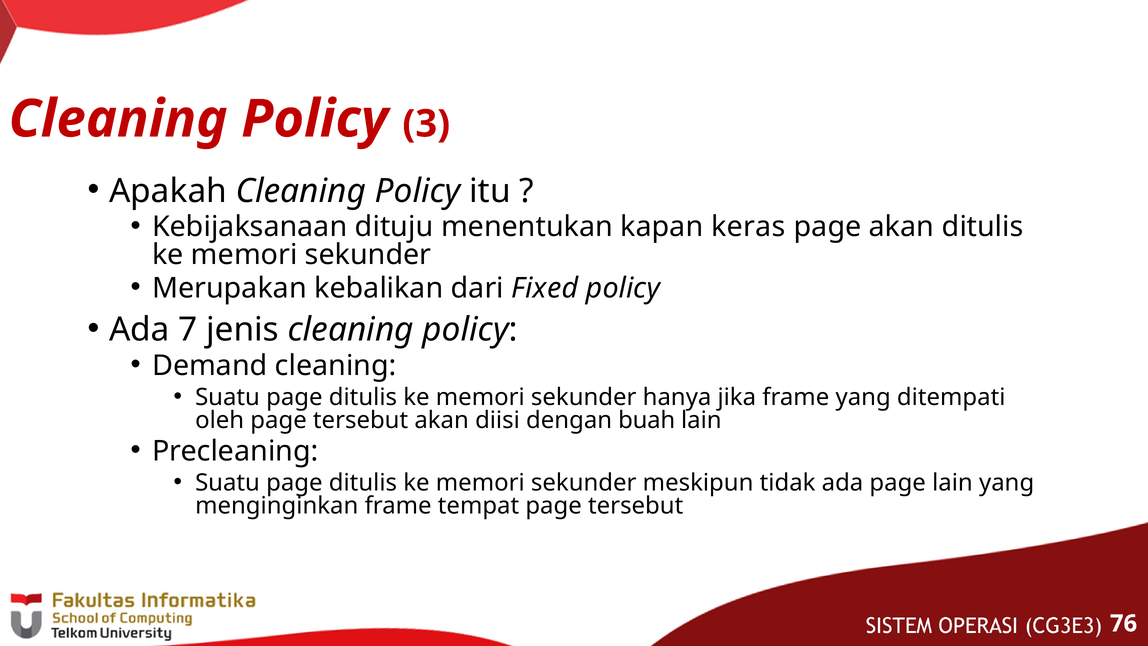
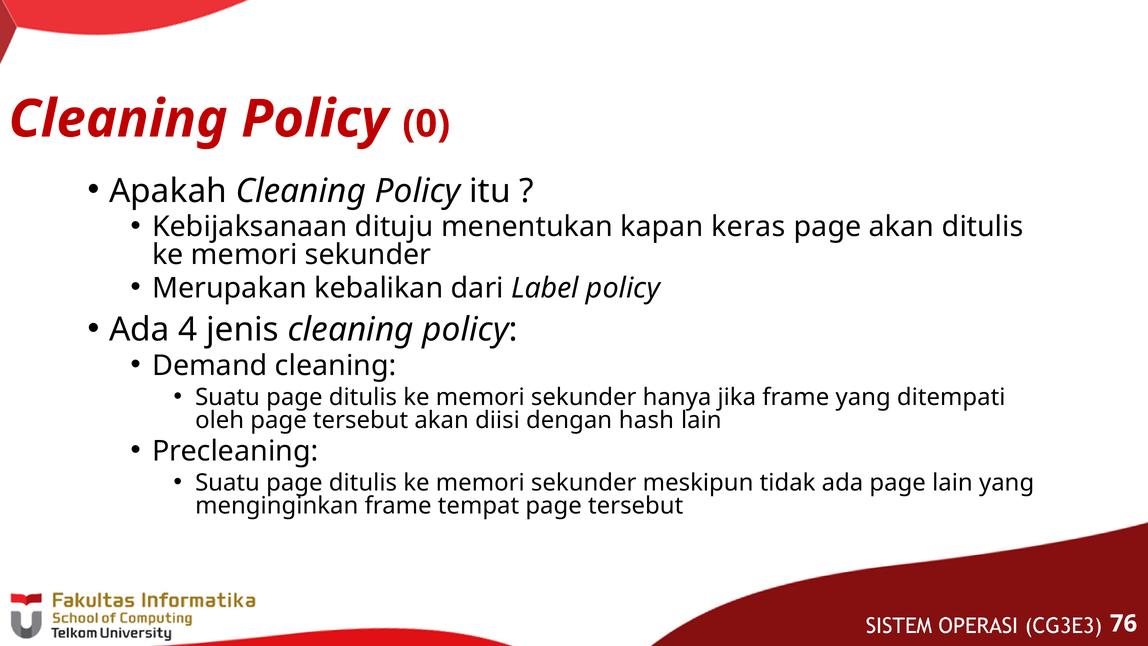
3: 3 -> 0
Fixed: Fixed -> Label
7: 7 -> 4
buah: buah -> hash
